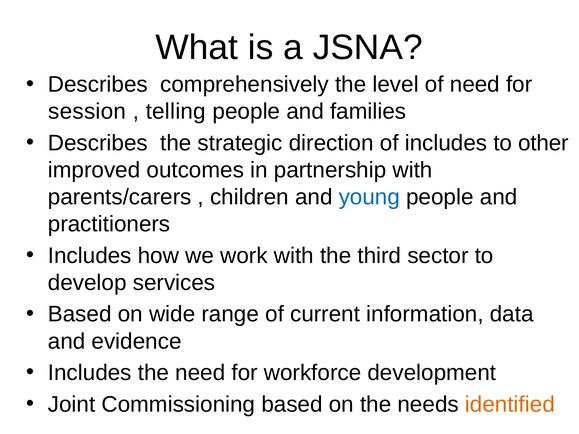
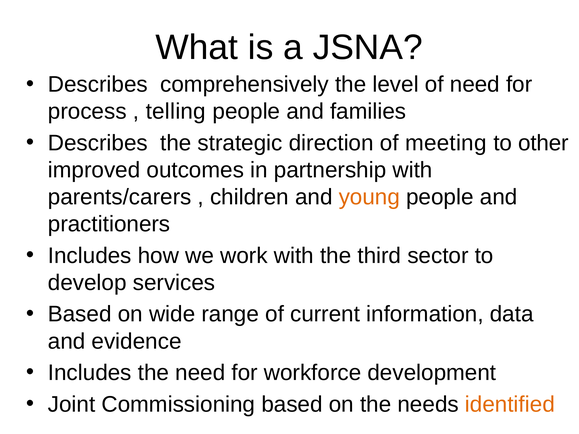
session: session -> process
of includes: includes -> meeting
young colour: blue -> orange
